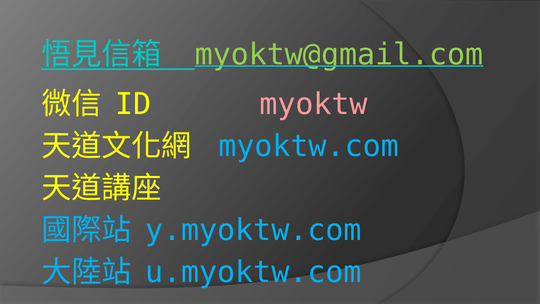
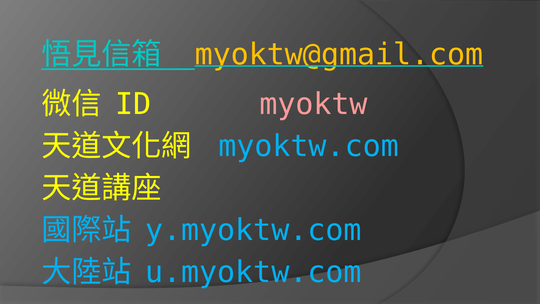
myoktw@gmail.com colour: light green -> yellow
